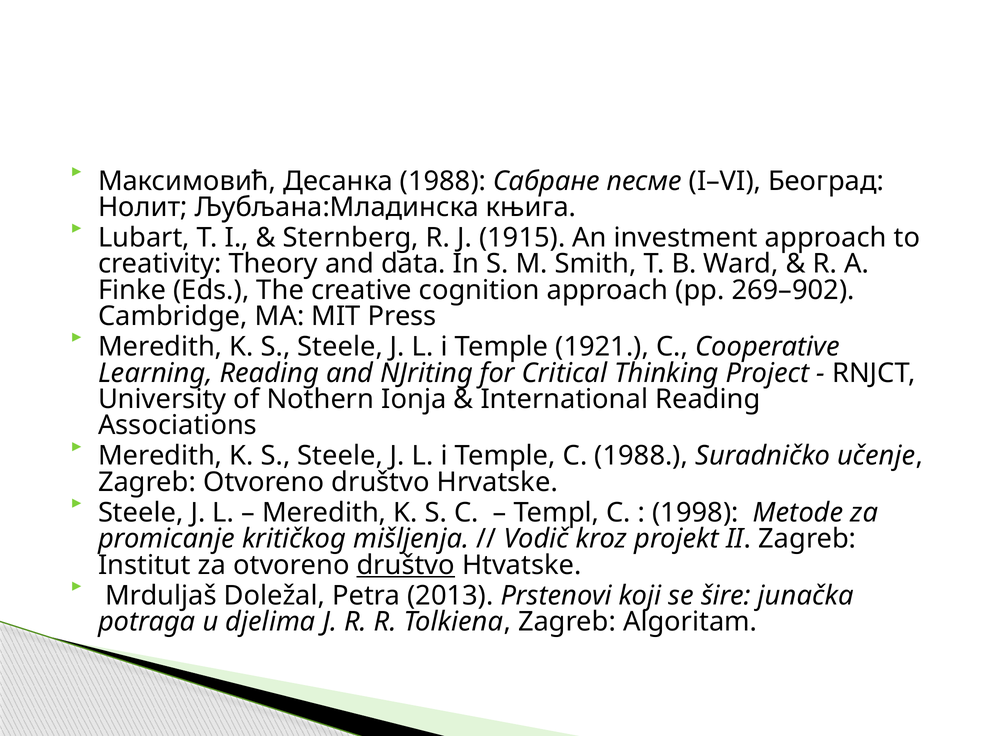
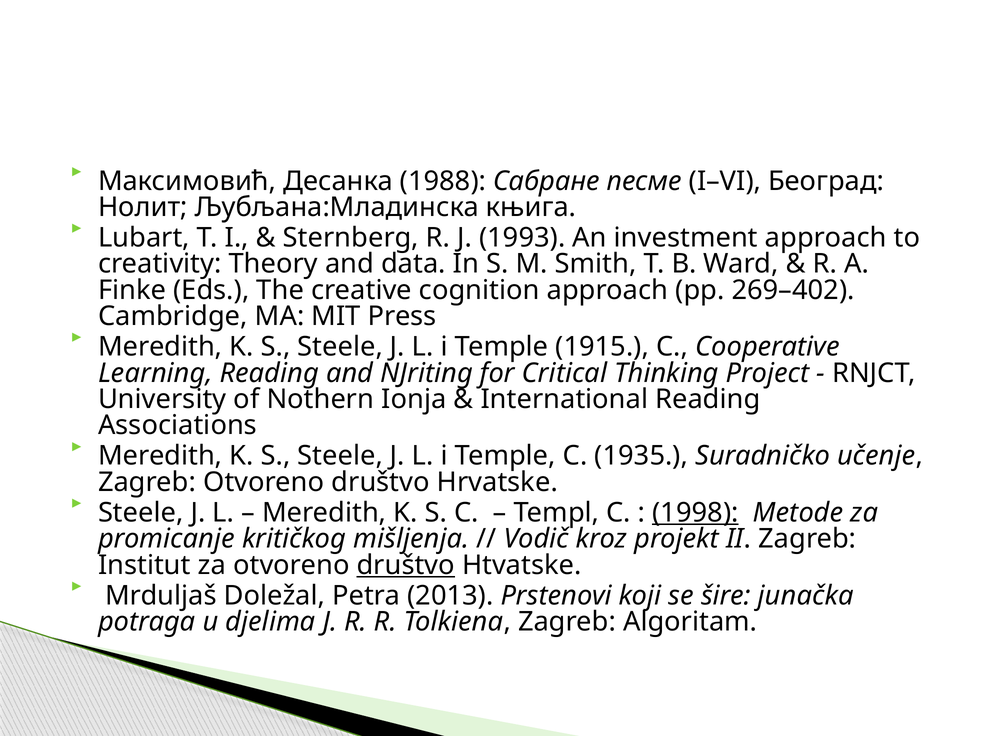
1915: 1915 -> 1993
269–902: 269–902 -> 269–402
1921: 1921 -> 1915
C 1988: 1988 -> 1935
1998 underline: none -> present
